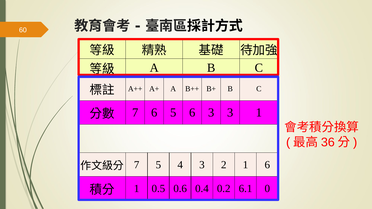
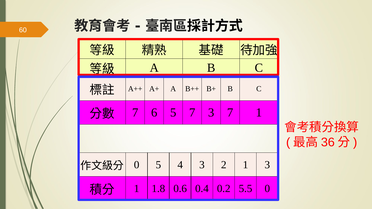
5 6: 6 -> 7
3 3: 3 -> 7
7 at (137, 165): 7 -> 0
1 6: 6 -> 3
0.5: 0.5 -> 1.8
6.1: 6.1 -> 5.5
